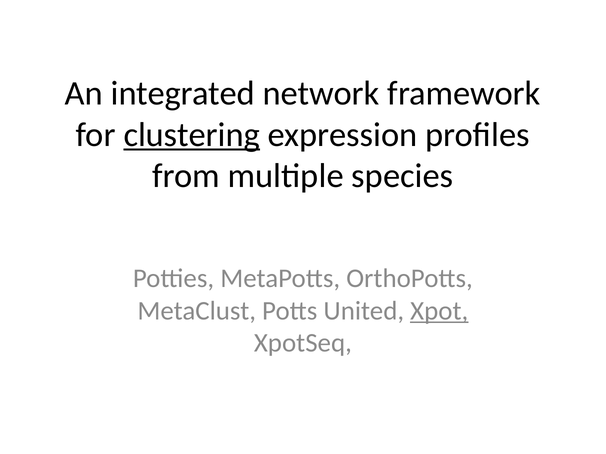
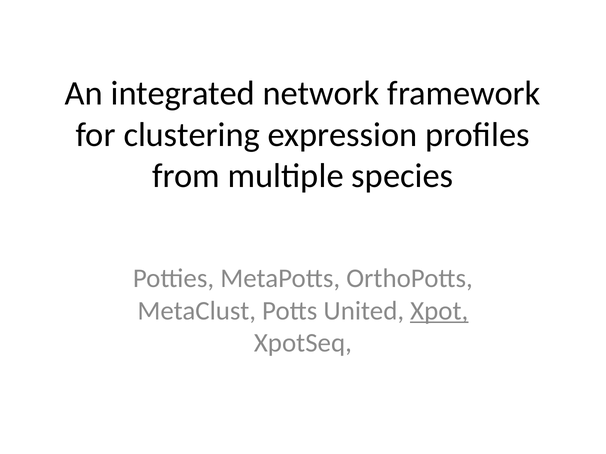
clustering underline: present -> none
